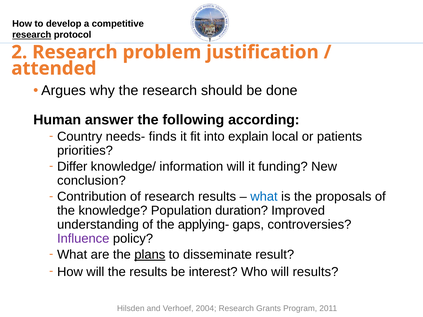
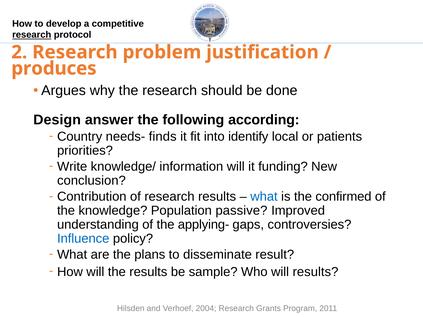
attended: attended -> produces
Human: Human -> Design
explain: explain -> identify
Differ: Differ -> Write
proposals: proposals -> confirmed
duration: duration -> passive
Influence colour: purple -> blue
plans underline: present -> none
interest: interest -> sample
